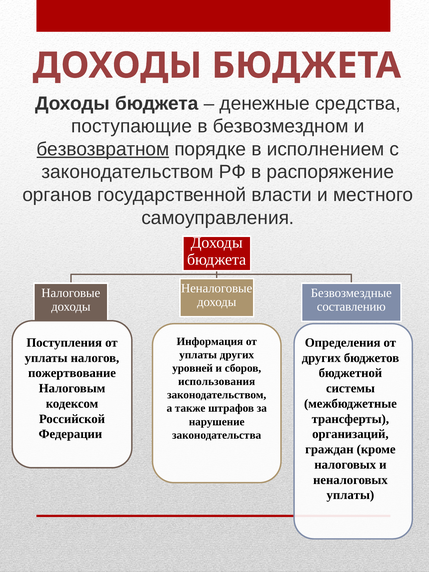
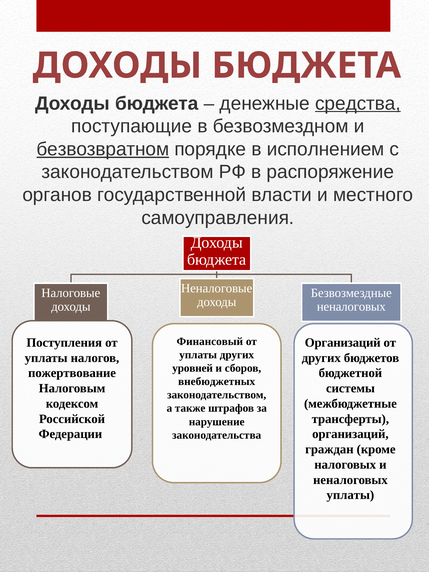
средства underline: none -> present
составлению at (351, 307): составлению -> неналоговых
Информация: Информация -> Финансовый
Определения at (343, 343): Определения -> Организаций
использования: использования -> внебюджетных
